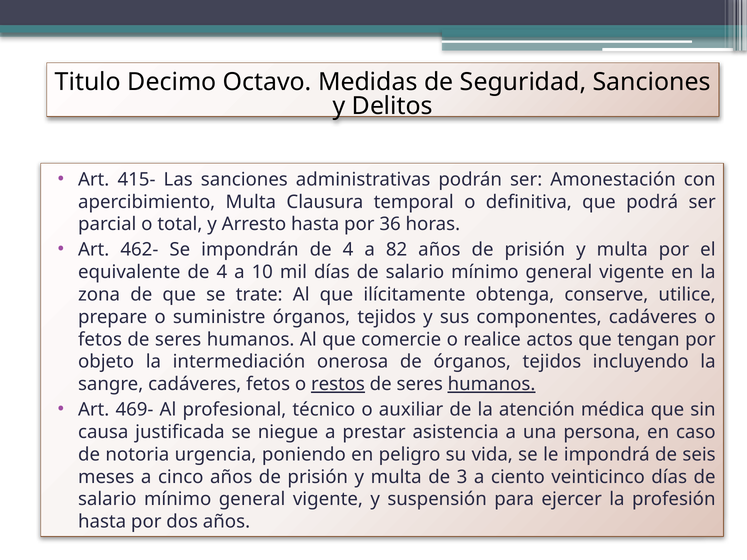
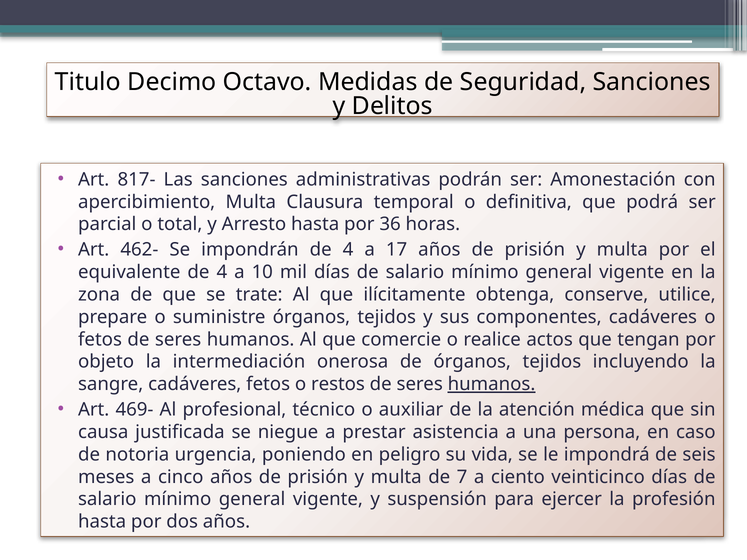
415-: 415- -> 817-
82: 82 -> 17
restos underline: present -> none
3: 3 -> 7
